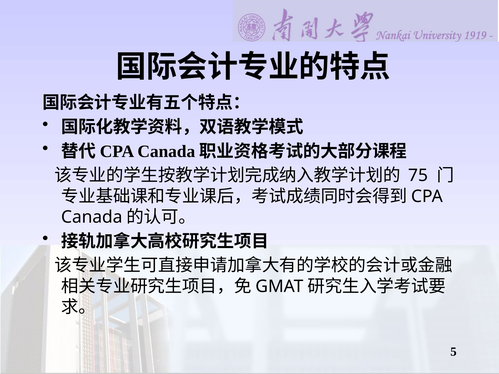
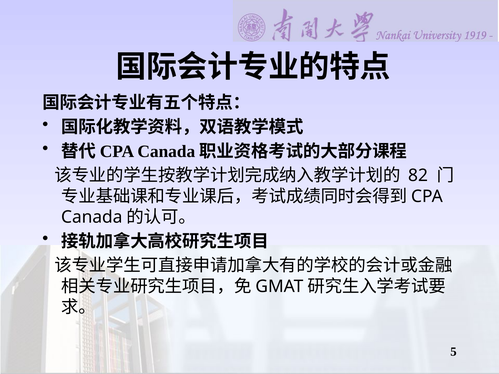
75: 75 -> 82
